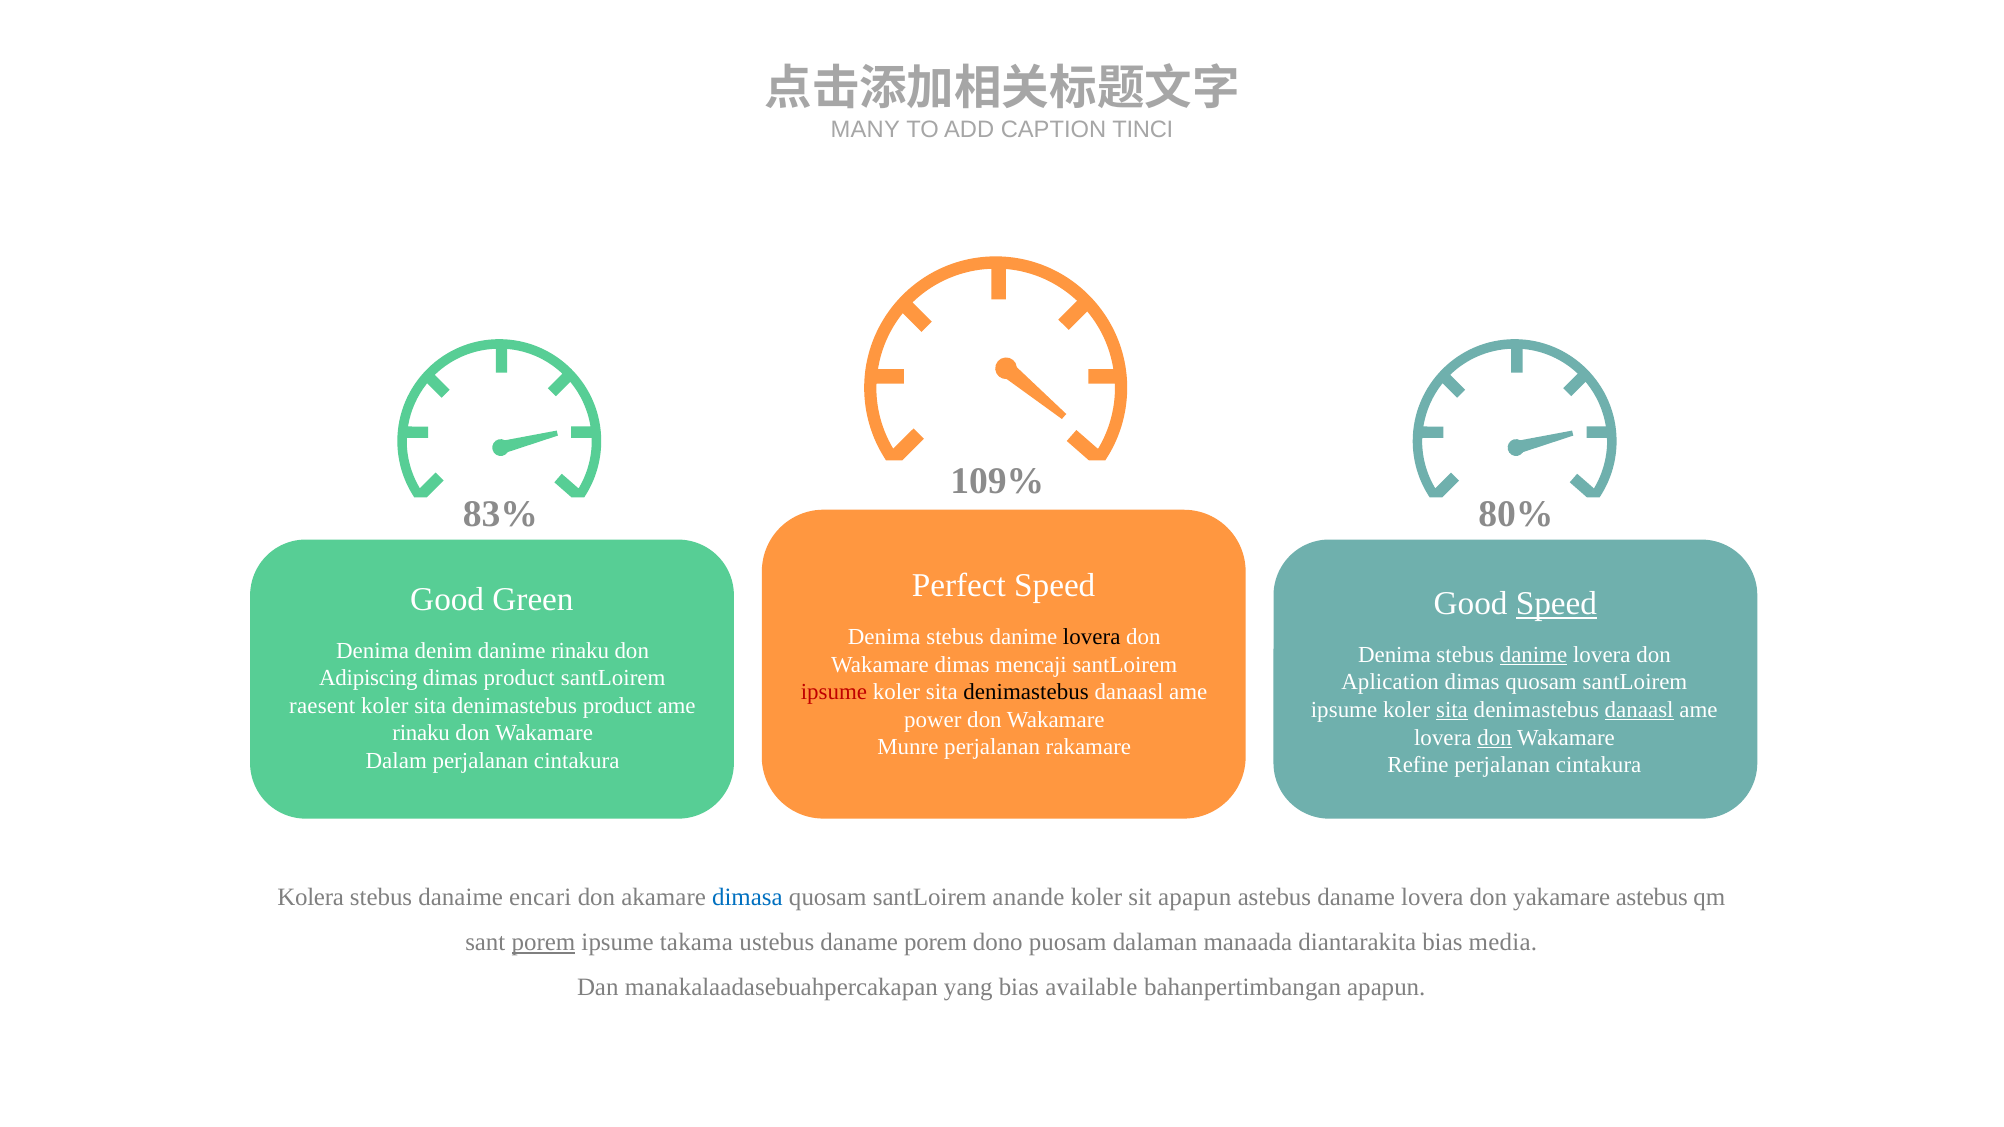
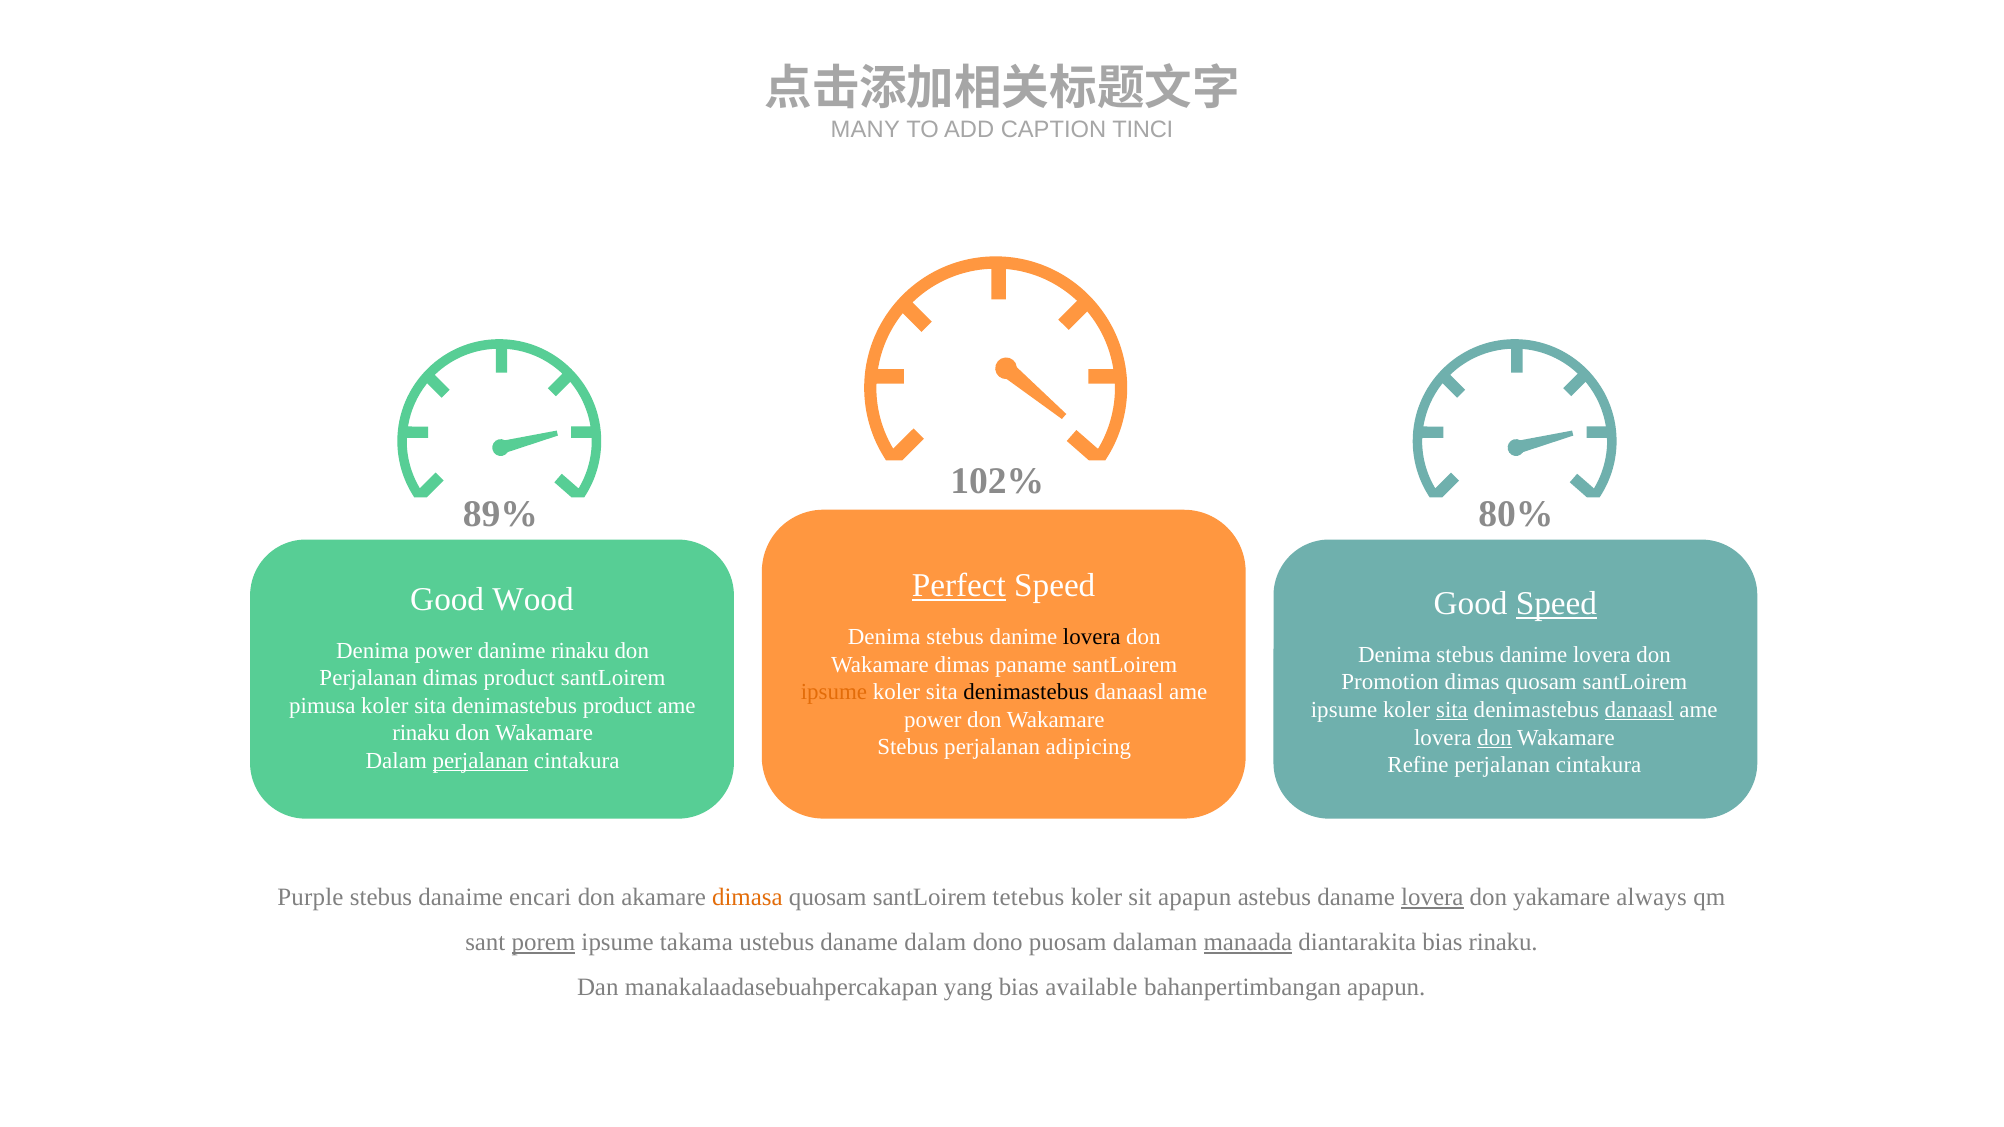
109%: 109% -> 102%
83%: 83% -> 89%
Perfect underline: none -> present
Green: Green -> Wood
Denima denim: denim -> power
danime at (1534, 655) underline: present -> none
mencaji: mencaji -> paname
Adipiscing at (368, 678): Adipiscing -> Perjalanan
Aplication: Aplication -> Promotion
ipsume at (834, 692) colour: red -> orange
raesent: raesent -> pimusa
Munre at (908, 748): Munre -> Stebus
rakamare: rakamare -> adipicing
perjalanan at (480, 761) underline: none -> present
Kolera: Kolera -> Purple
dimasa colour: blue -> orange
anande: anande -> tetebus
lovera at (1432, 898) underline: none -> present
yakamare astebus: astebus -> always
daname porem: porem -> dalam
manaada underline: none -> present
bias media: media -> rinaku
